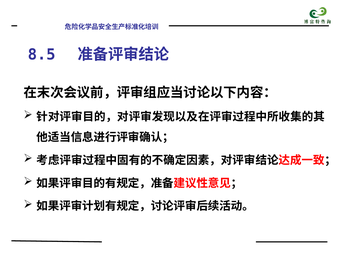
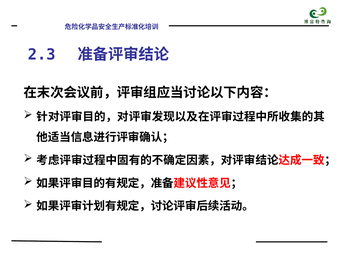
8.5: 8.5 -> 2.3
